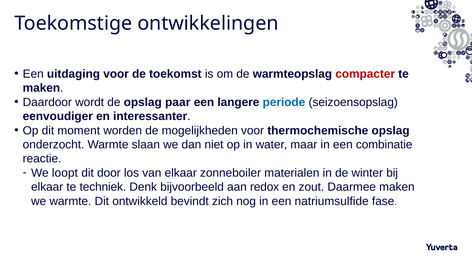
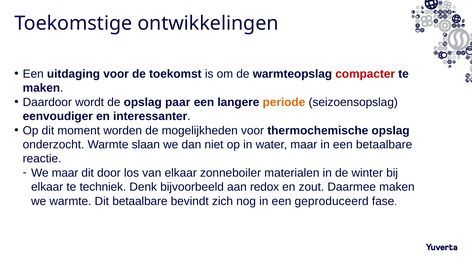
periode colour: blue -> orange
een combinatie: combinatie -> betaalbare
We loopt: loopt -> maar
Dit ontwikkeld: ontwikkeld -> betaalbare
natriumsulfide: natriumsulfide -> geproduceerd
